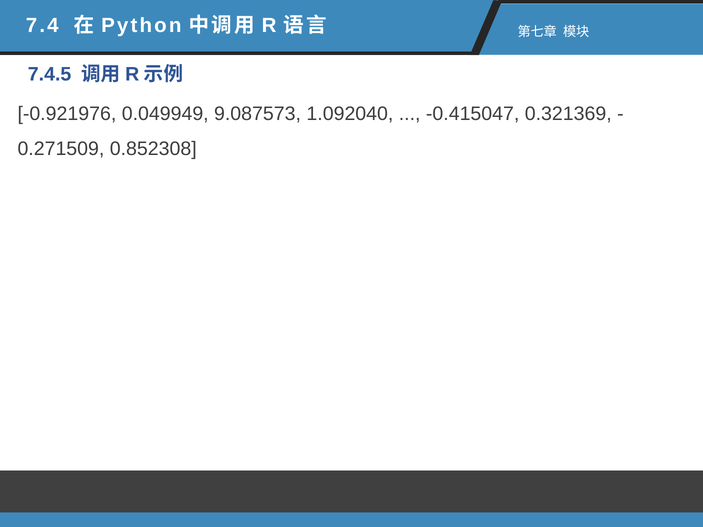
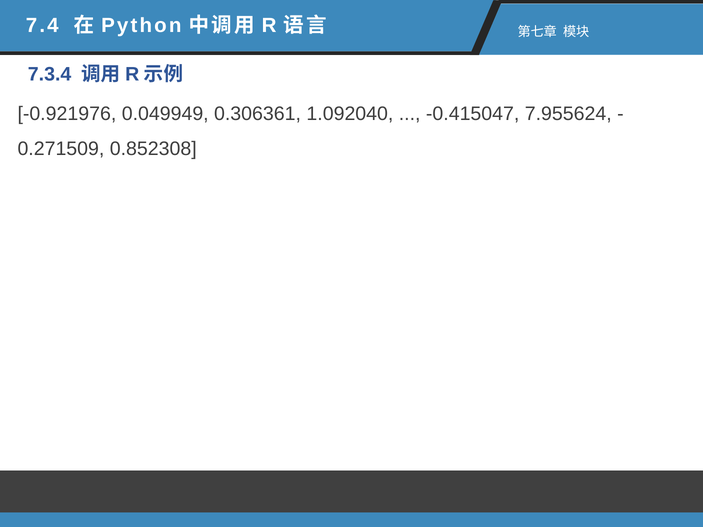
7.4.5: 7.4.5 -> 7.3.4
9.087573: 9.087573 -> 0.306361
0.321369: 0.321369 -> 7.955624
